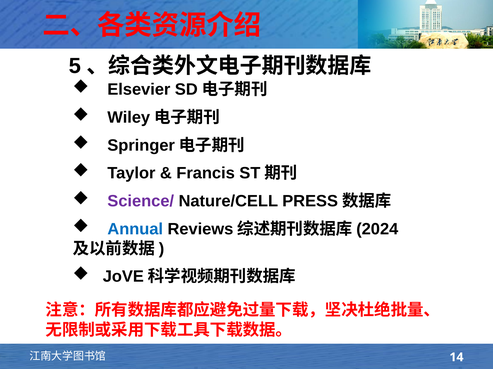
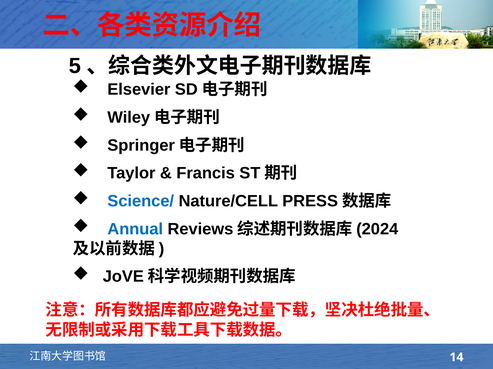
Science/ colour: purple -> blue
